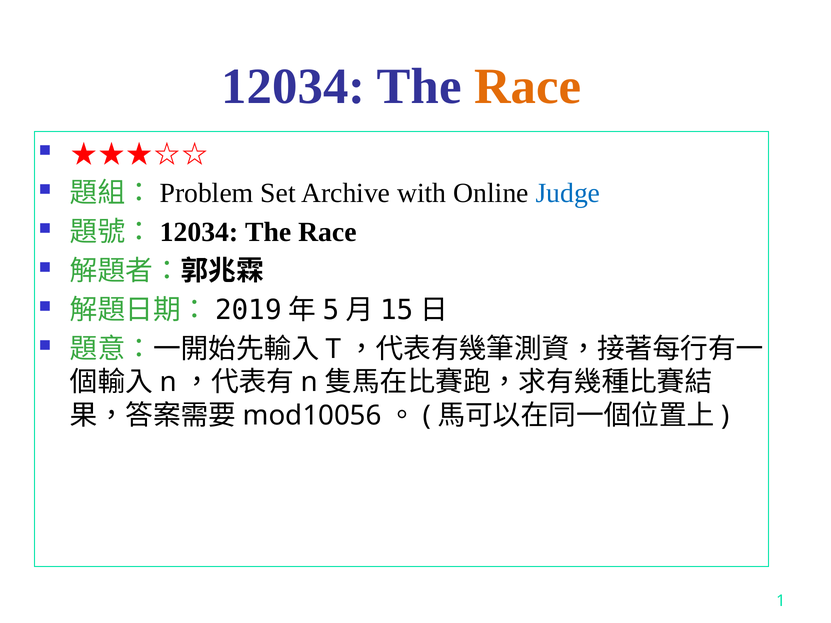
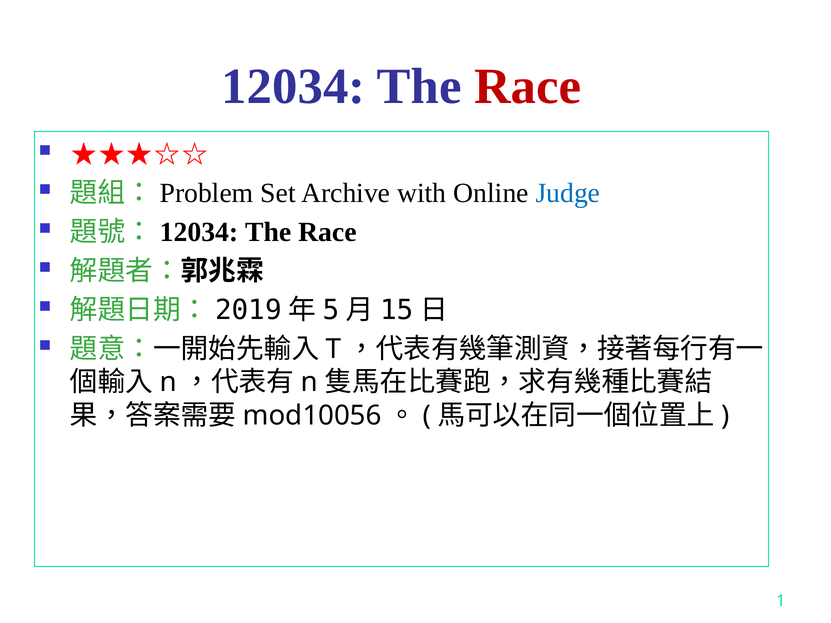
Race at (528, 87) colour: orange -> red
